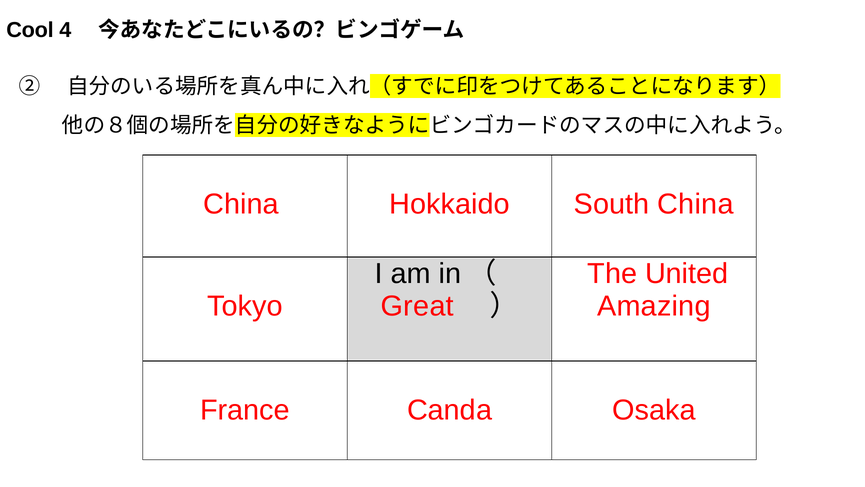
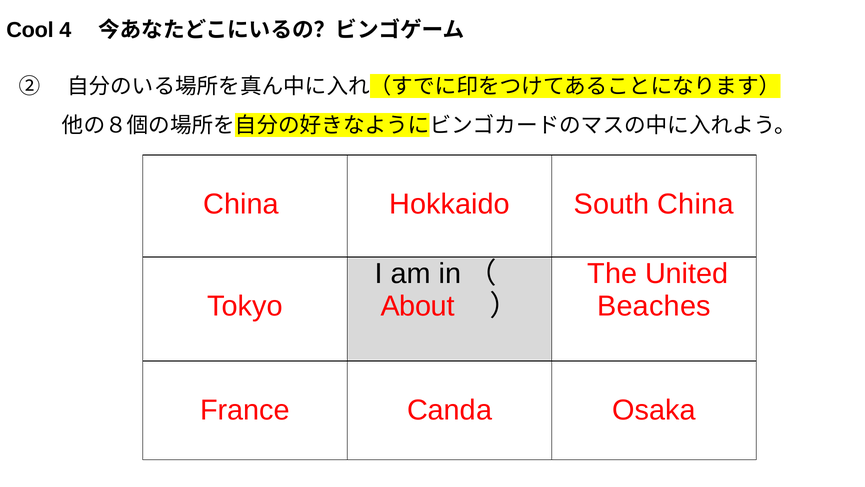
Great: Great -> About
Amazing: Amazing -> Beaches
